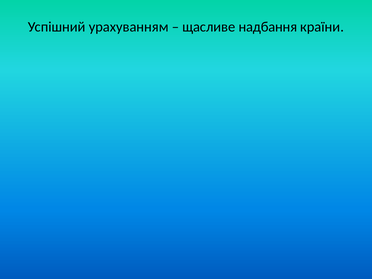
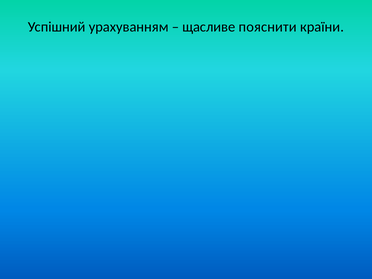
надбання: надбання -> пояснити
